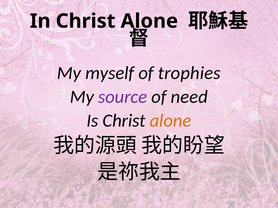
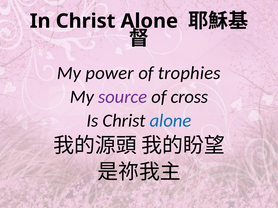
myself: myself -> power
need: need -> cross
alone at (170, 121) colour: orange -> blue
